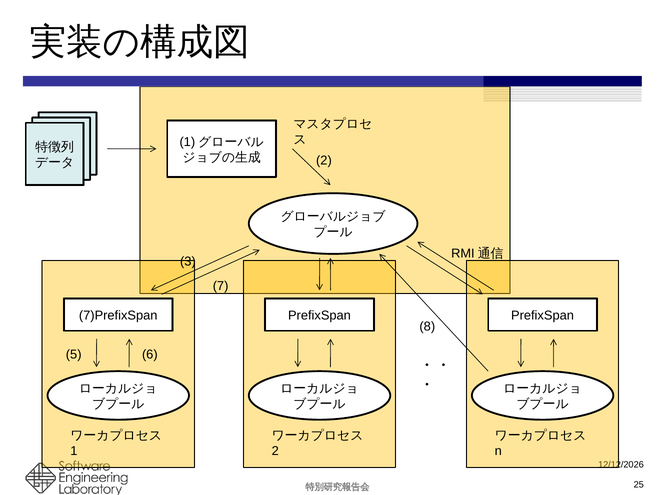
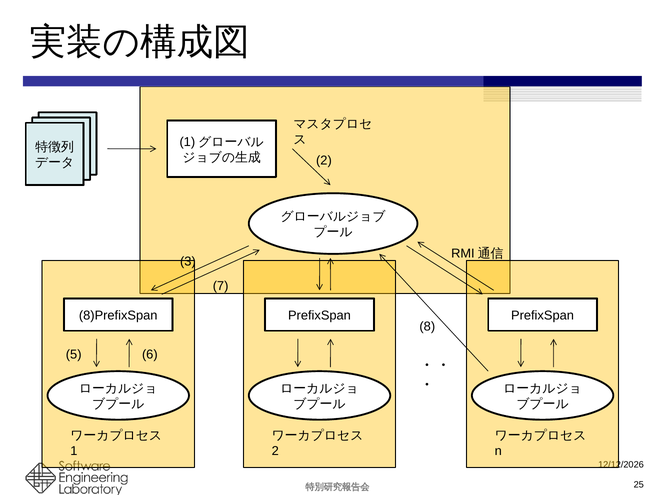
7)PrefixSpan: 7)PrefixSpan -> 8)PrefixSpan
